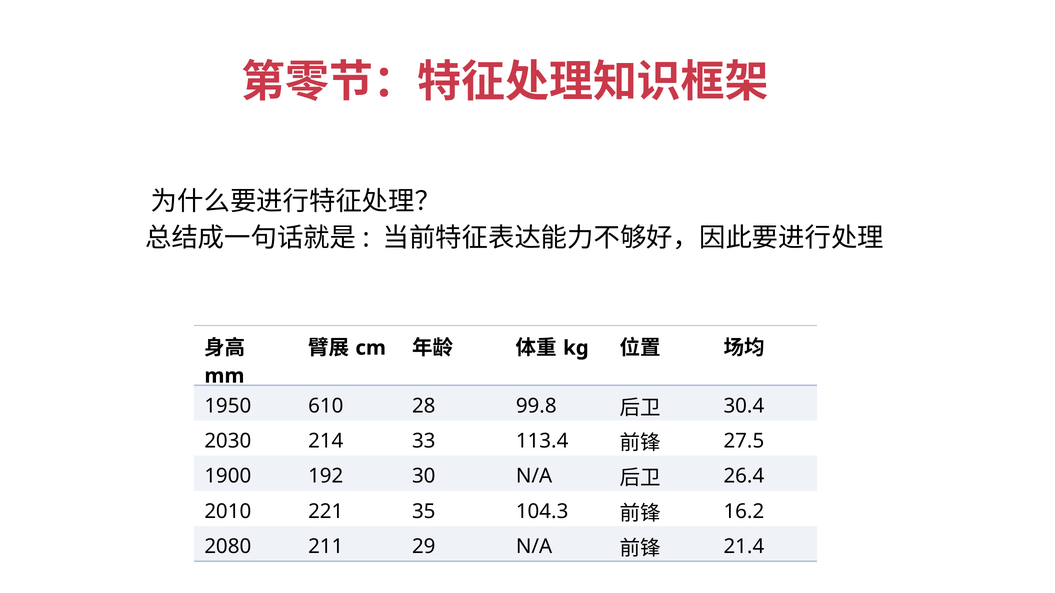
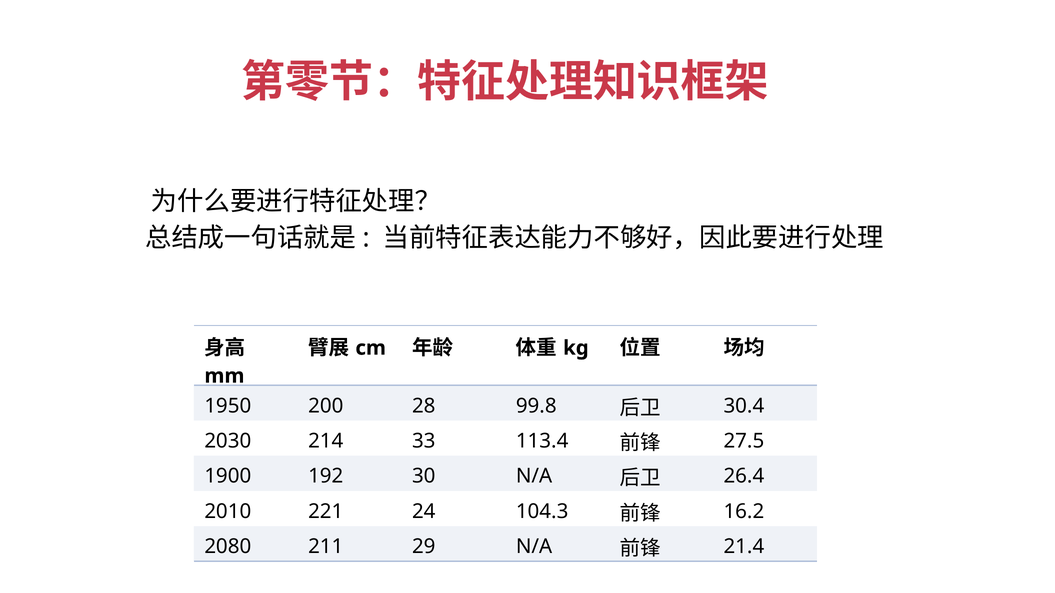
610: 610 -> 200
35: 35 -> 24
